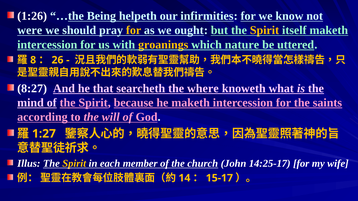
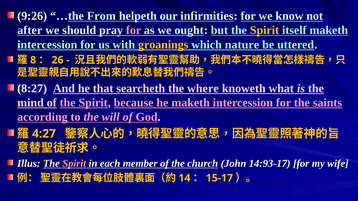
1:26: 1:26 -> 9:26
Being: Being -> From
were: were -> after
for at (134, 30) colour: yellow -> pink
1:27: 1:27 -> 4:27
Spirit at (74, 164) colour: yellow -> pink
14:25-17: 14:25-17 -> 14:93-17
